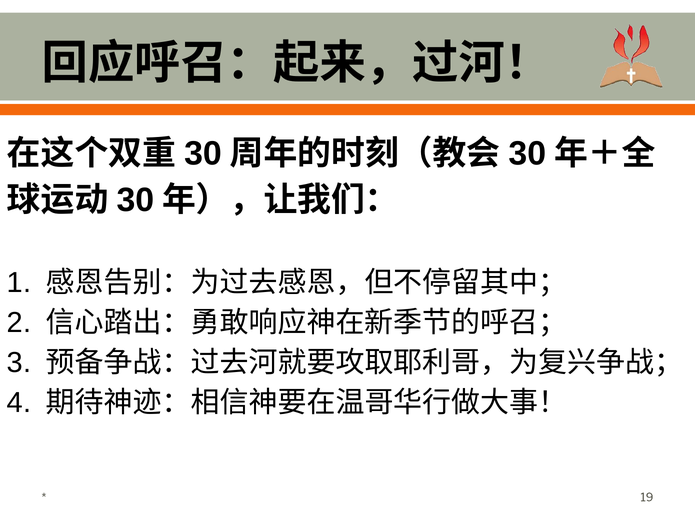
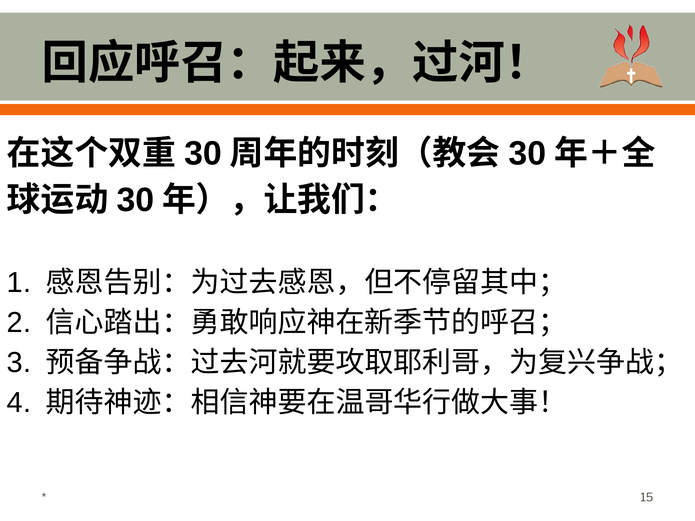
19: 19 -> 15
